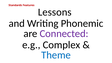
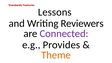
Phonemic: Phonemic -> Reviewers
Complex: Complex -> Provides
Theme colour: blue -> orange
